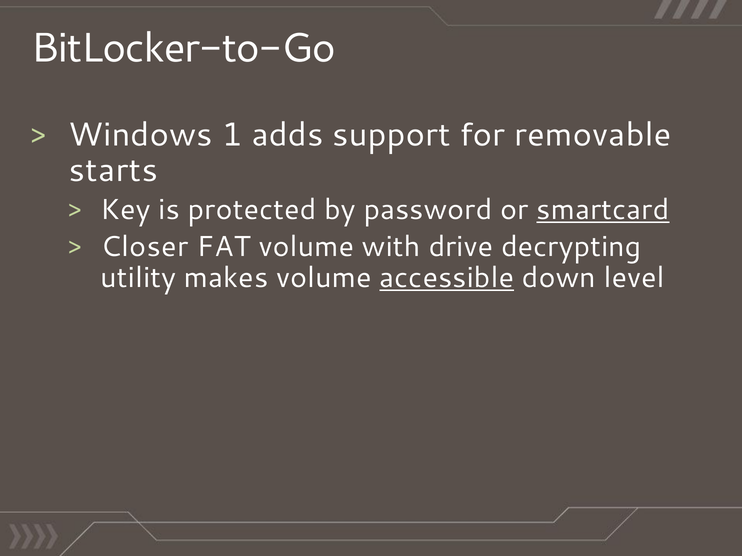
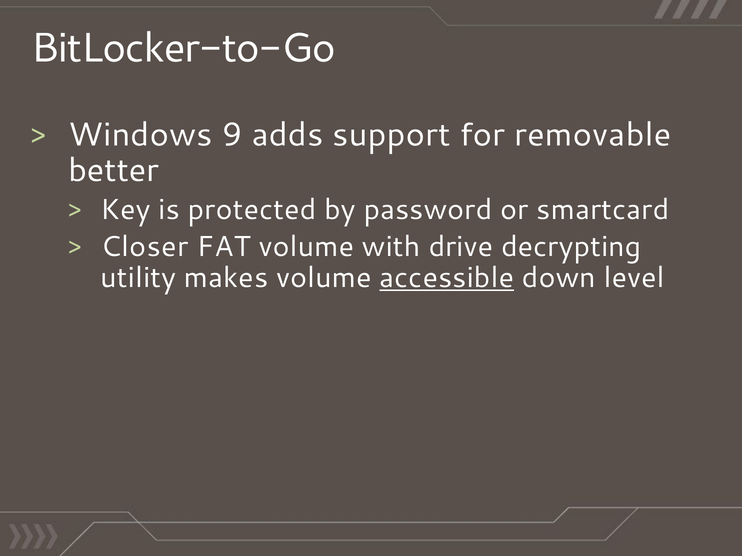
1: 1 -> 9
starts: starts -> better
smartcard underline: present -> none
